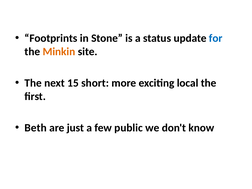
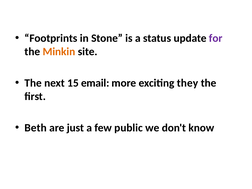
for colour: blue -> purple
short: short -> email
local: local -> they
